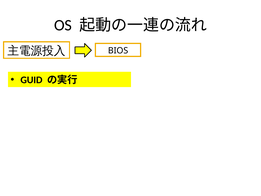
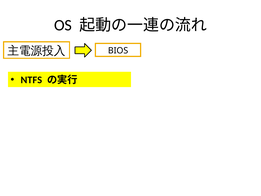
GUID: GUID -> NTFS
